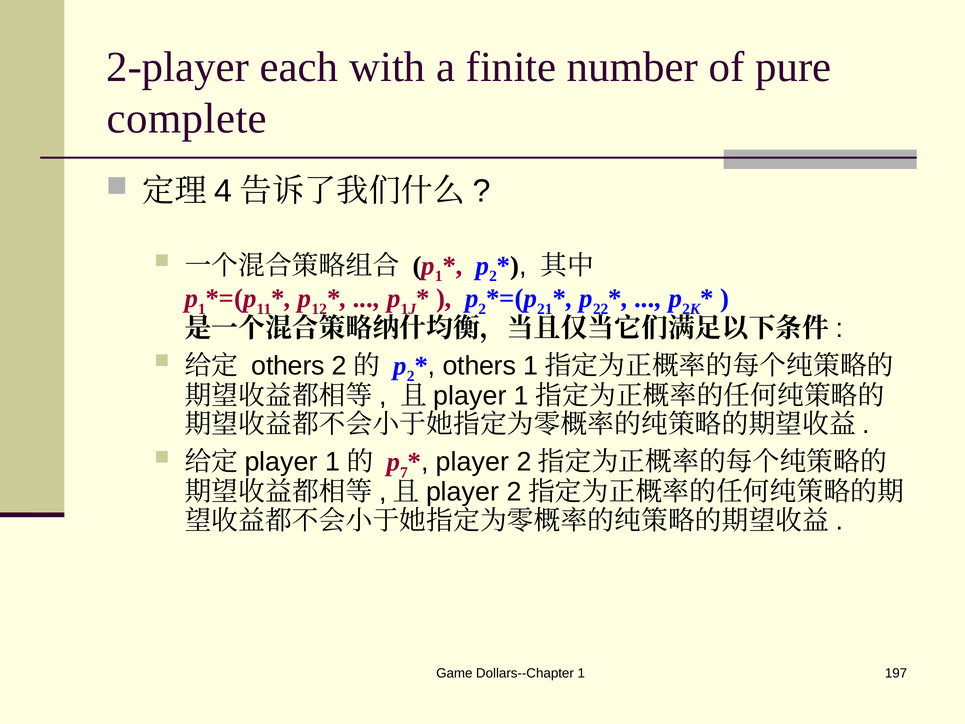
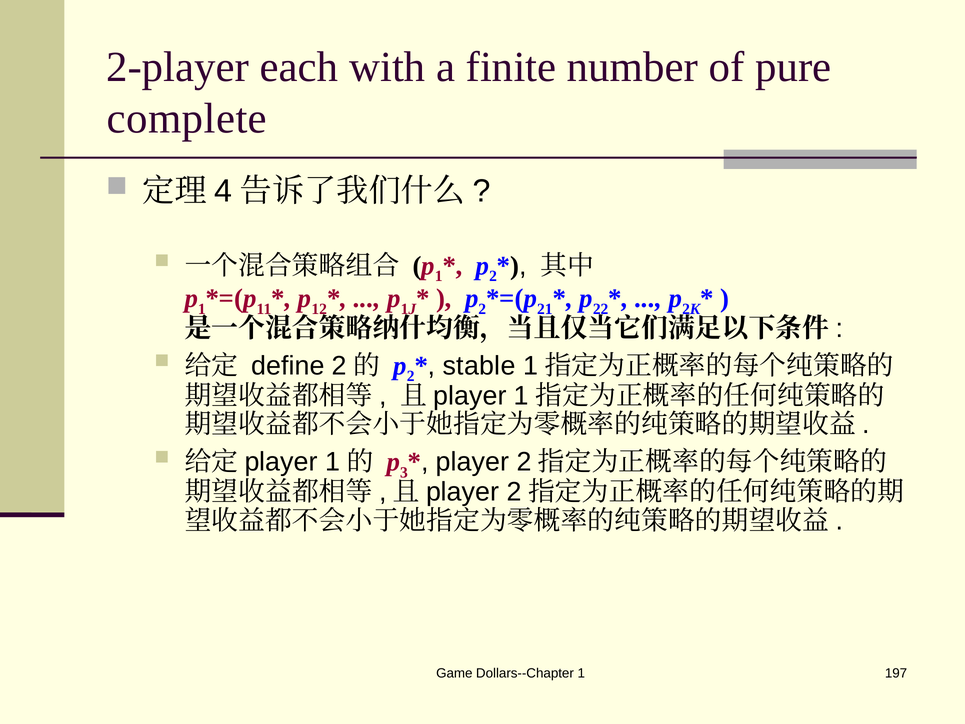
others at (288, 366): others -> define
others at (479, 366): others -> stable
7: 7 -> 3
